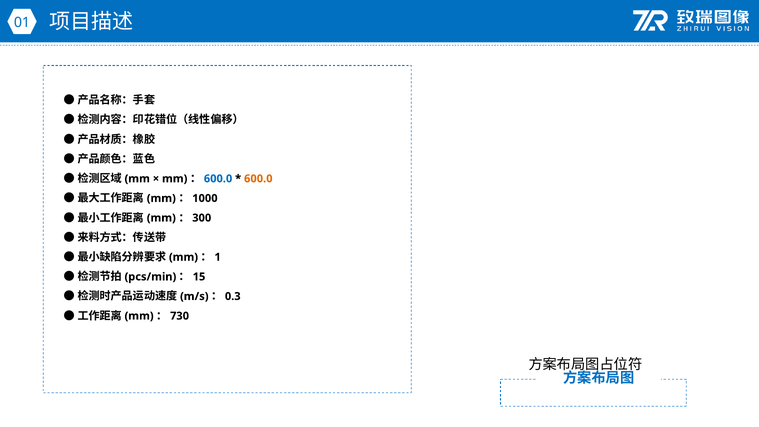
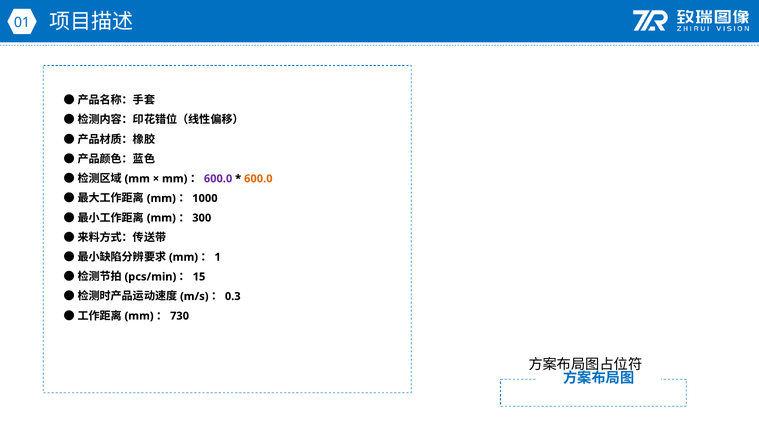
600.0 at (218, 179) colour: blue -> purple
